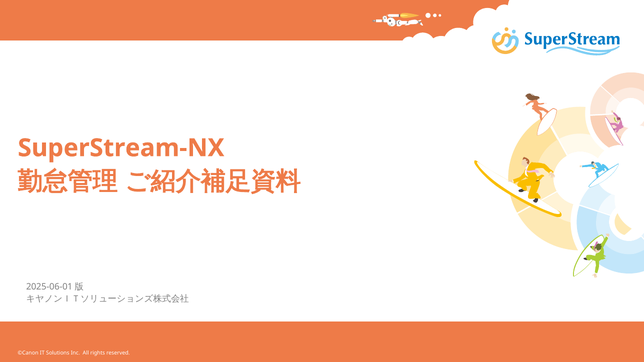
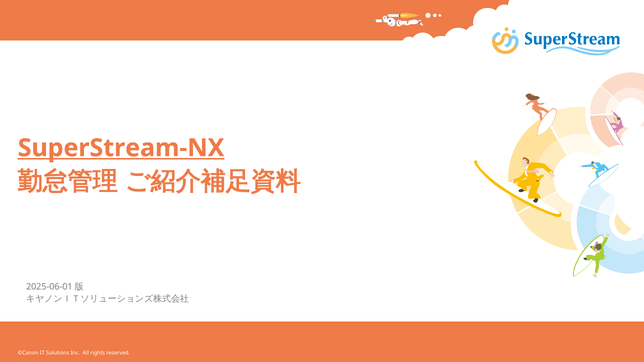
SuperStream-NX underline: none -> present
